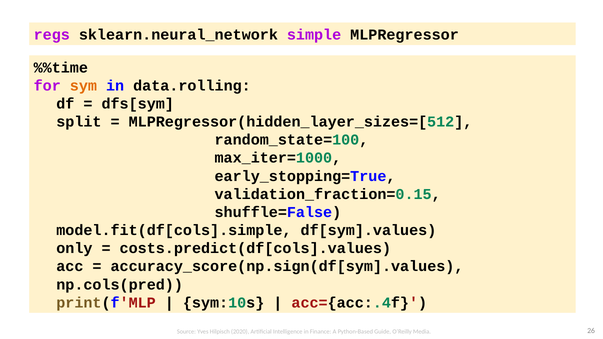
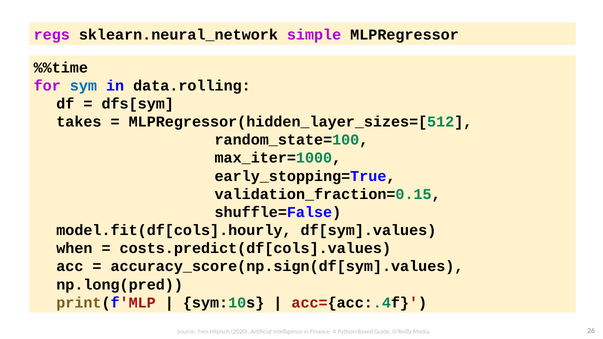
sym colour: orange -> blue
split: split -> takes
model.fit(df[cols].simple: model.fit(df[cols].simple -> model.fit(df[cols].hourly
only: only -> when
np.cols(pred: np.cols(pred -> np.long(pred
